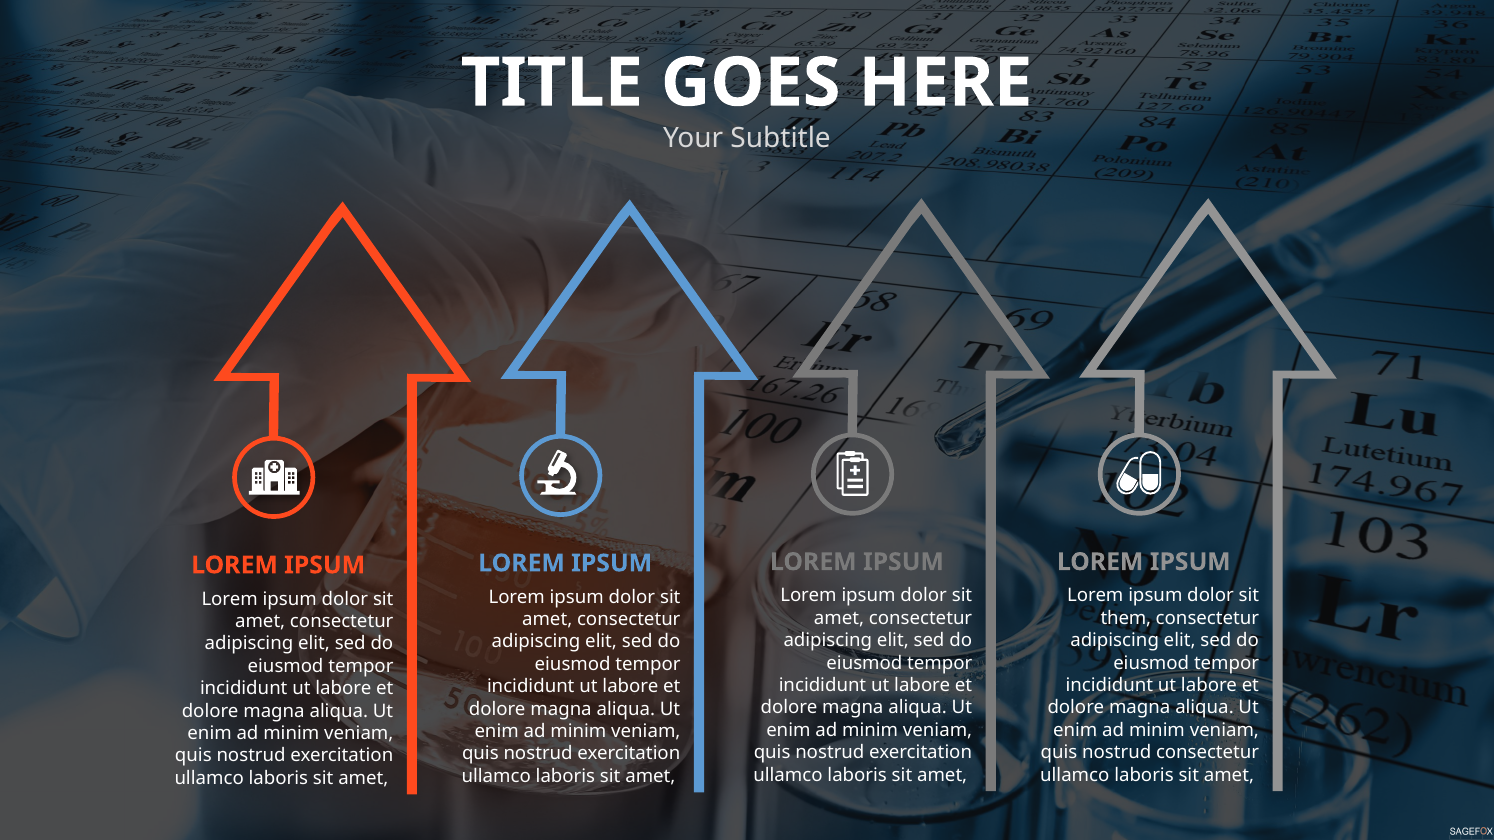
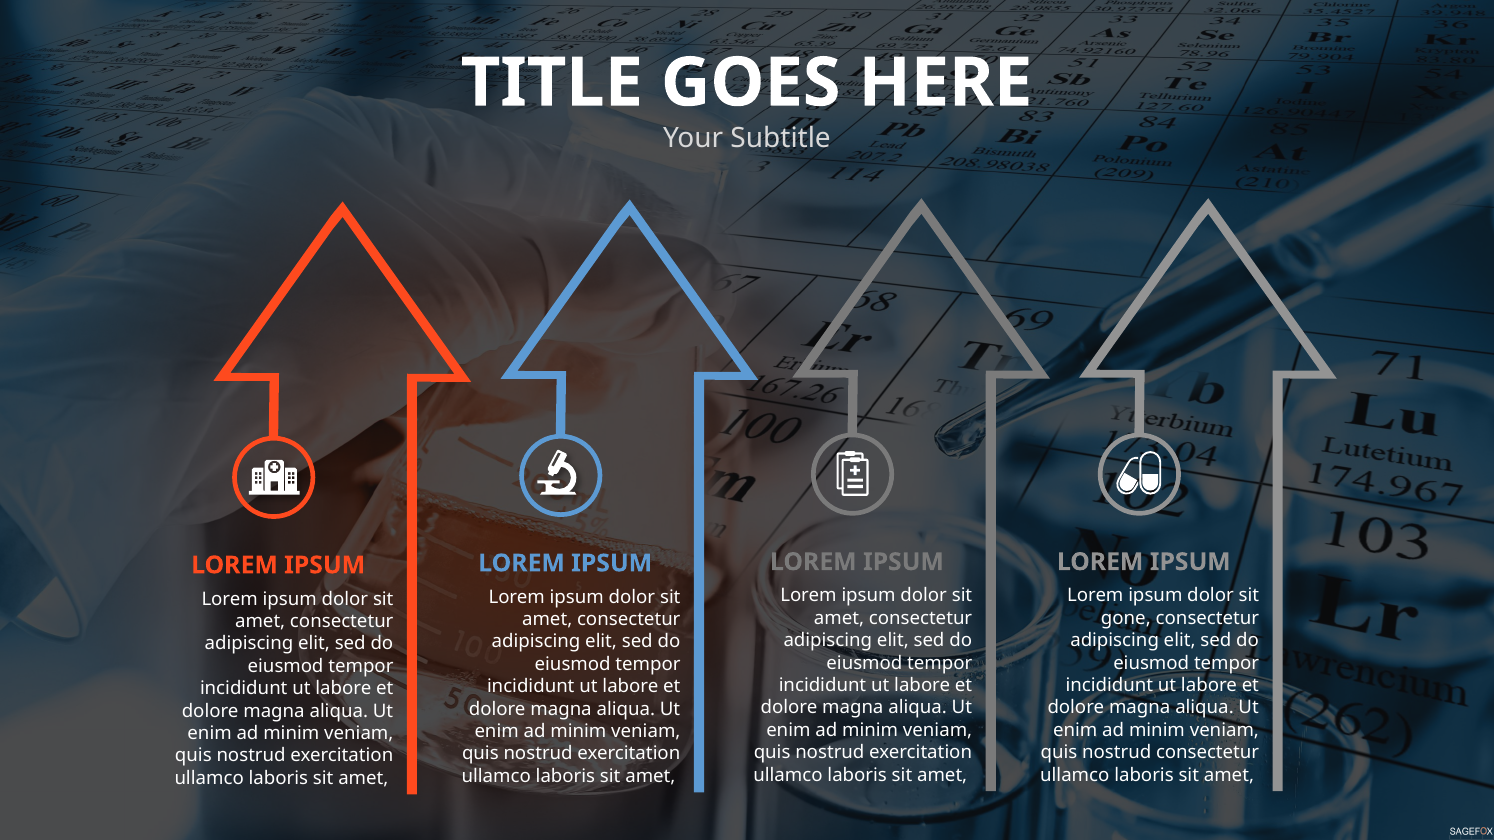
them: them -> gone
